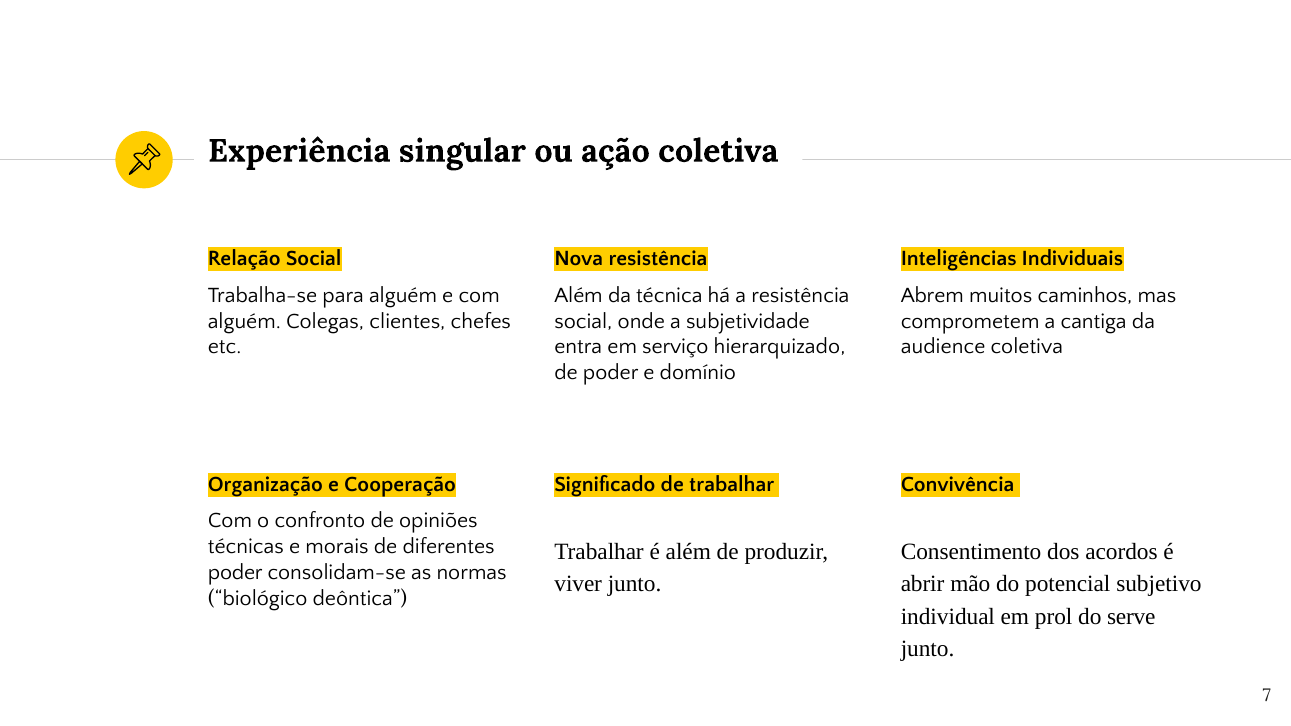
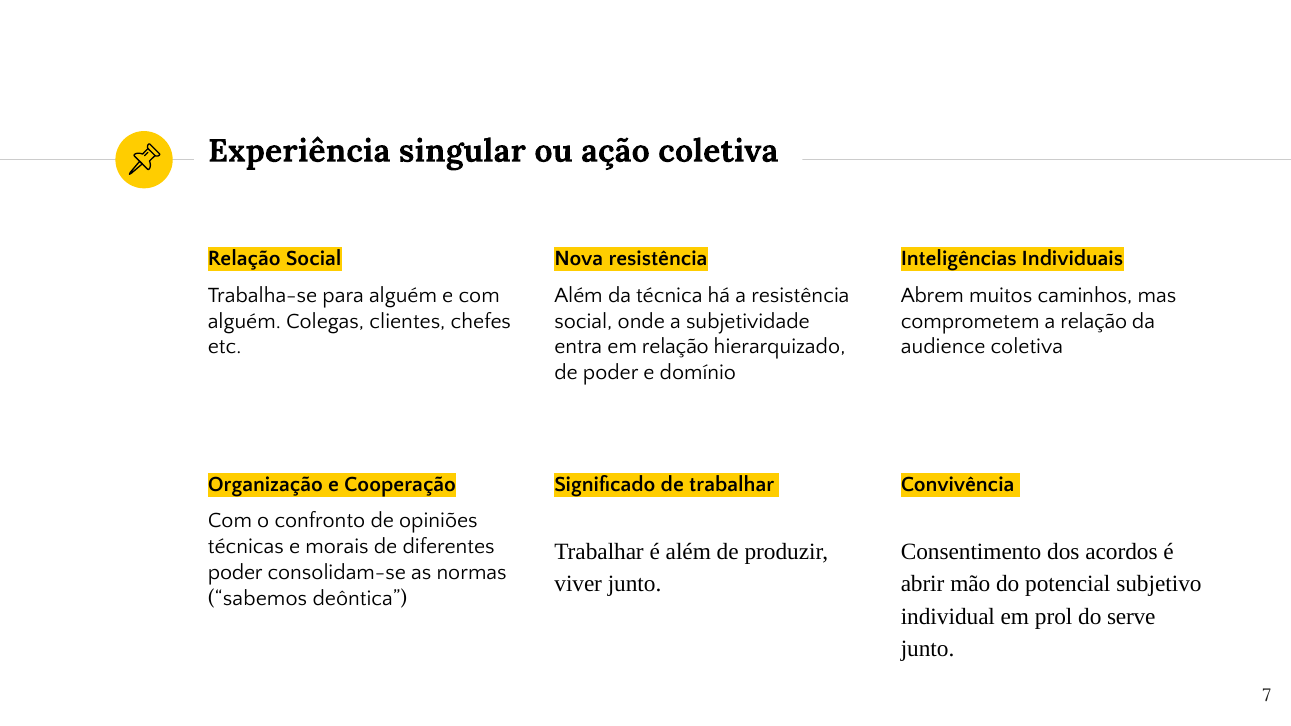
a cantiga: cantiga -> relação
em serviço: serviço -> relação
biológico: biológico -> sabemos
